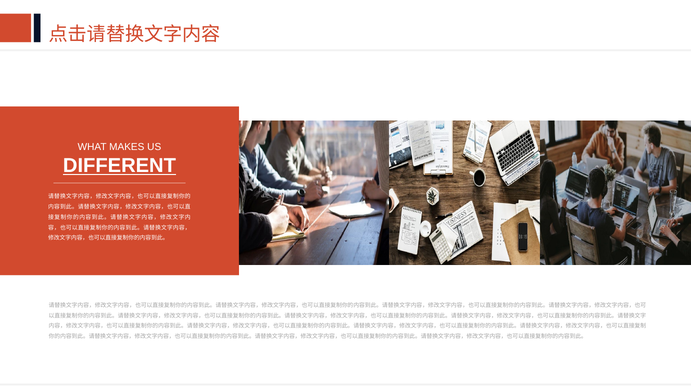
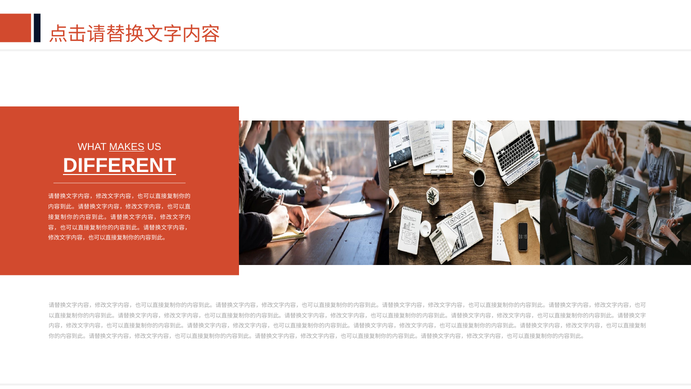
MAKES underline: none -> present
